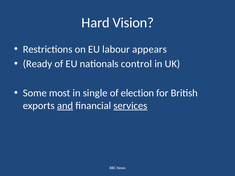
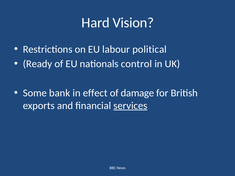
appears: appears -> political
most: most -> bank
single: single -> effect
election: election -> damage
and underline: present -> none
